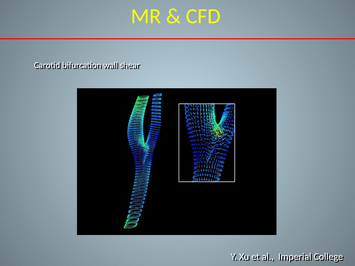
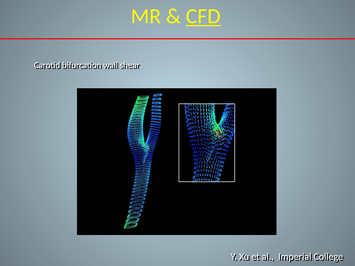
CFD underline: none -> present
